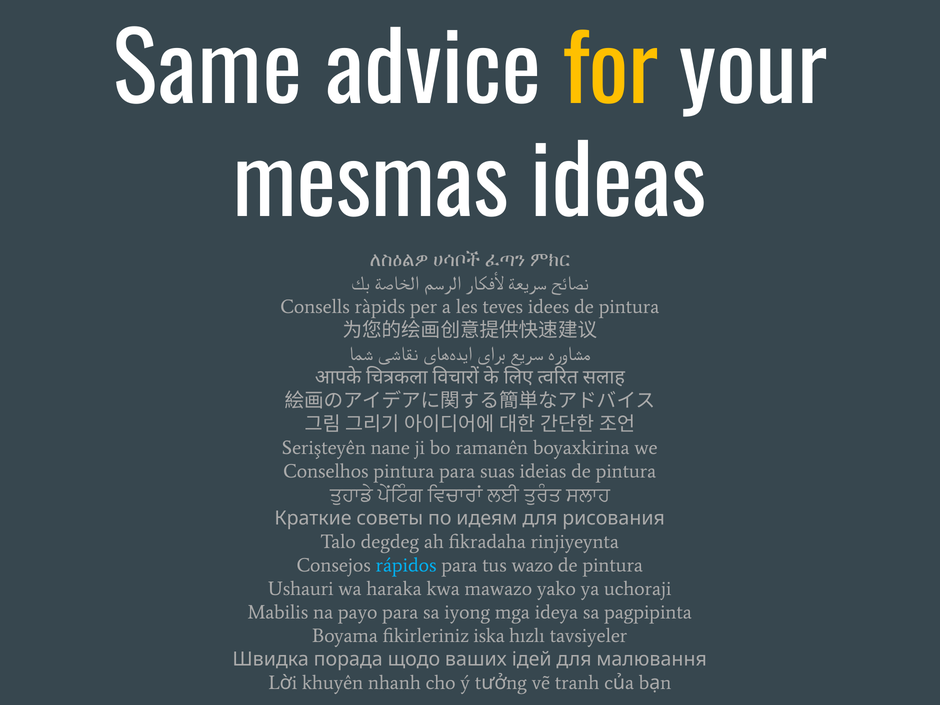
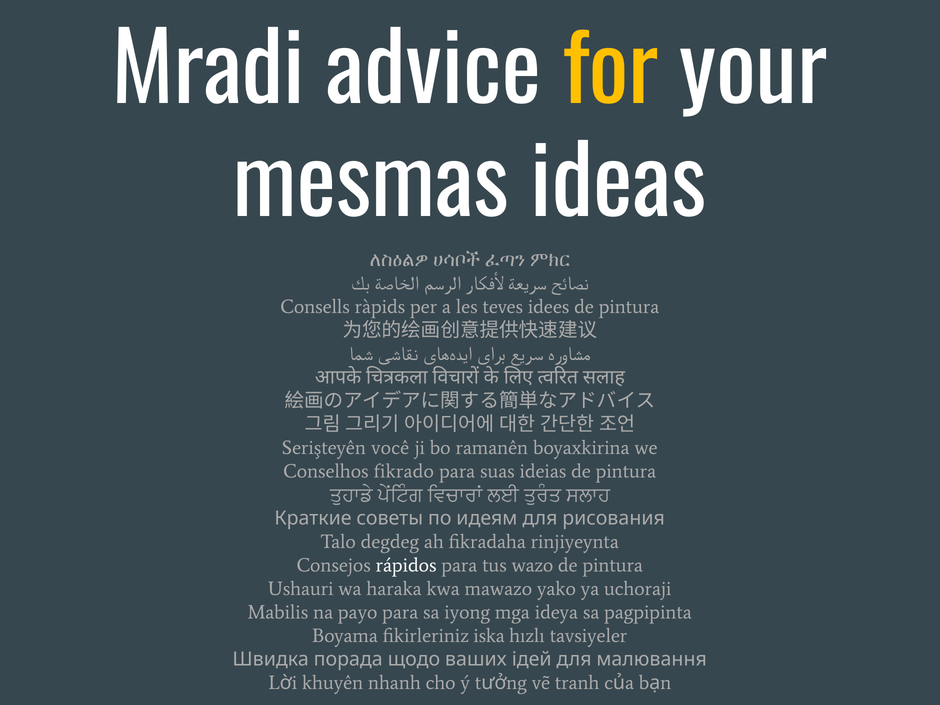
Same: Same -> Mradi
nane: nane -> você
Conselhos pintura: pintura -> fikrado
rápidos colour: light blue -> white
